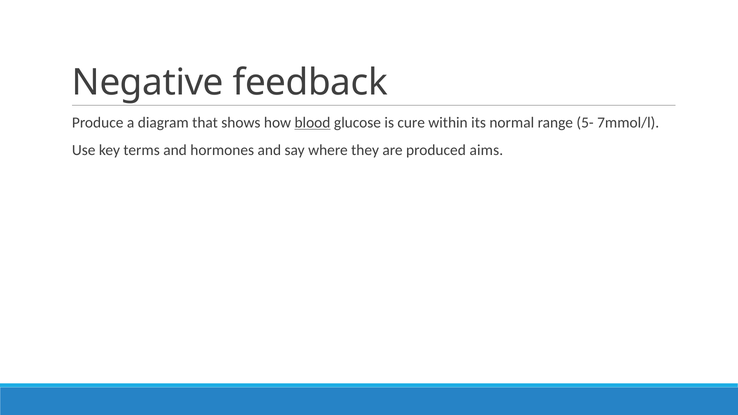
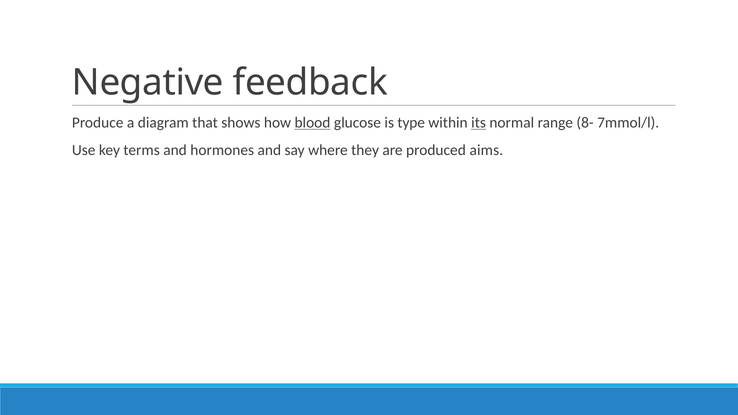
cure: cure -> type
its underline: none -> present
5-: 5- -> 8-
